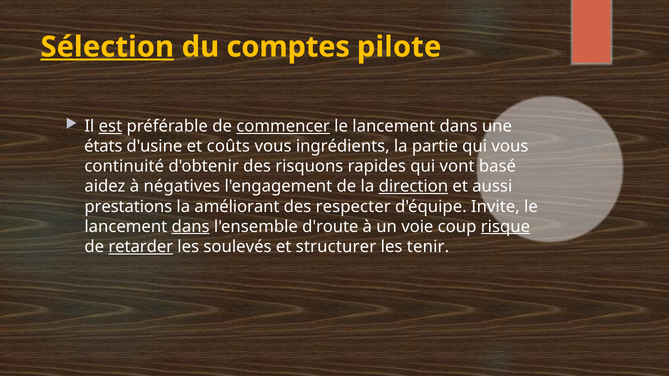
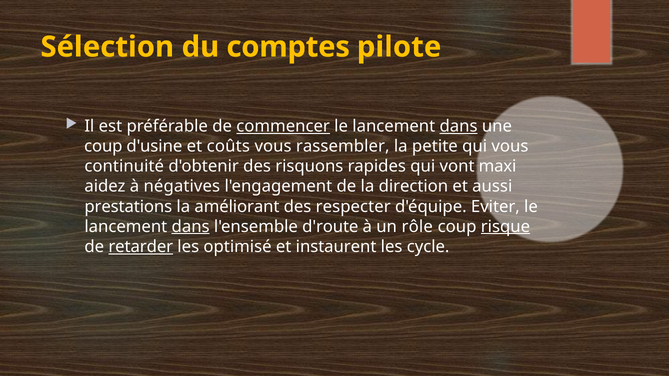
Sélection underline: present -> none
est underline: present -> none
dans at (459, 126) underline: none -> present
états at (103, 146): états -> coup
ingrédients: ingrédients -> rassembler
partie: partie -> petite
basé: basé -> maxi
direction underline: present -> none
Invite: Invite -> Eviter
voie: voie -> rôle
soulevés: soulevés -> optimisé
structurer: structurer -> instaurent
tenir: tenir -> cycle
